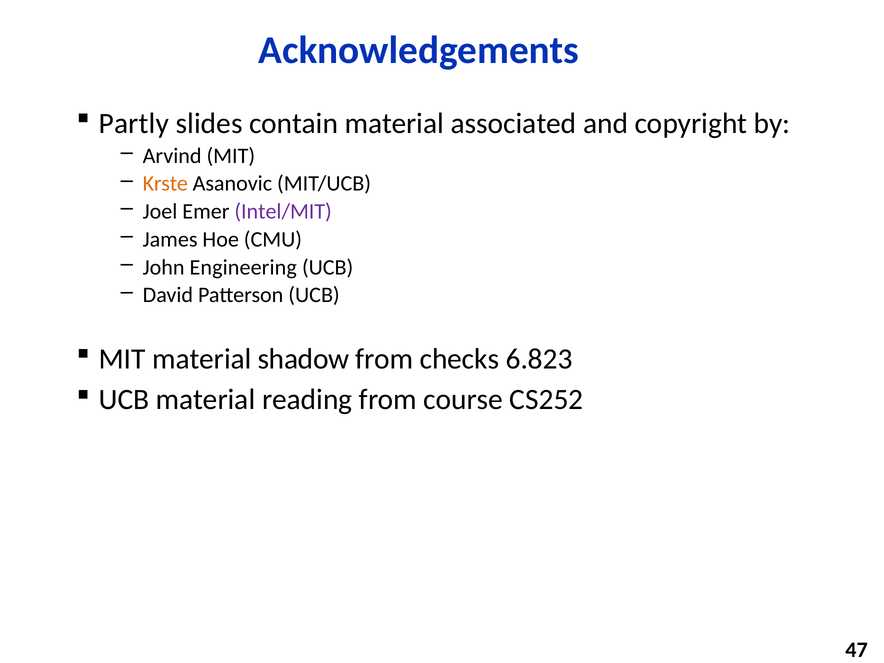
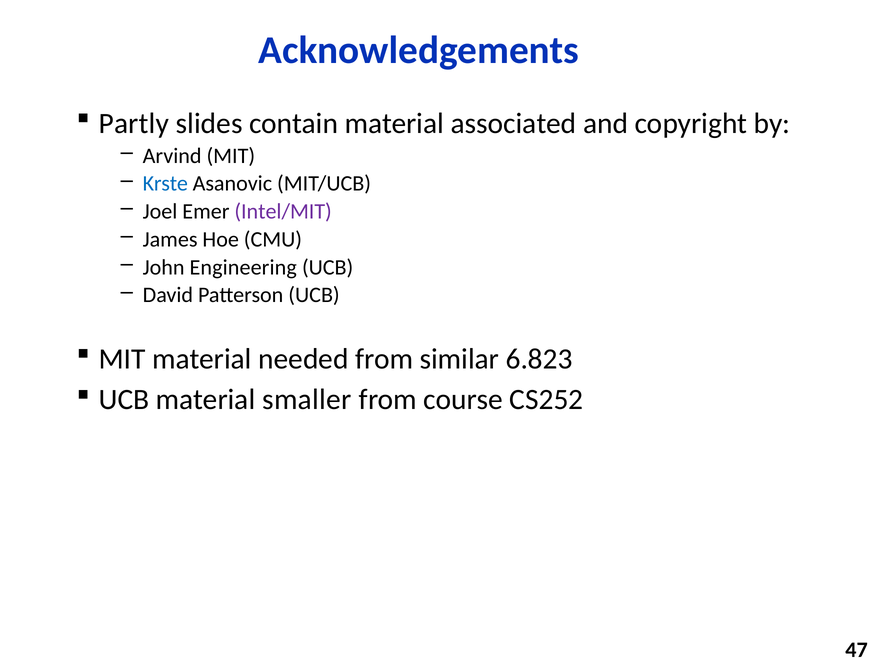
Krste colour: orange -> blue
shadow: shadow -> needed
checks: checks -> similar
reading: reading -> smaller
